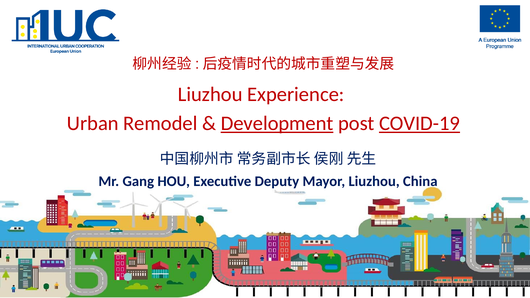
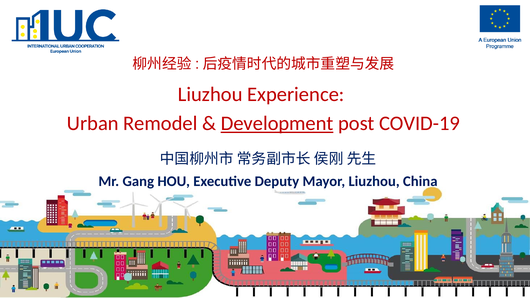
COVID-19 underline: present -> none
